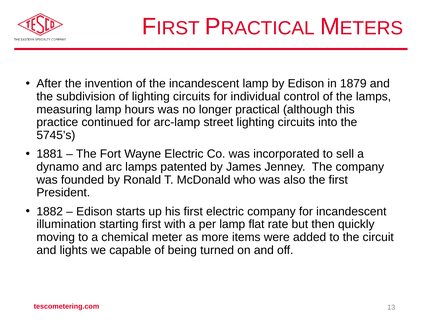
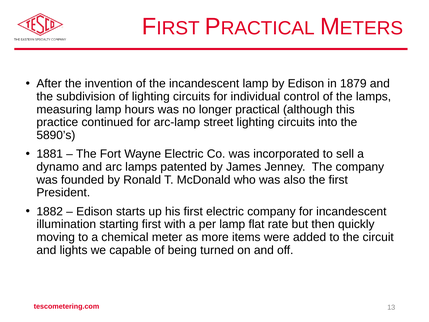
5745’s: 5745’s -> 5890’s
